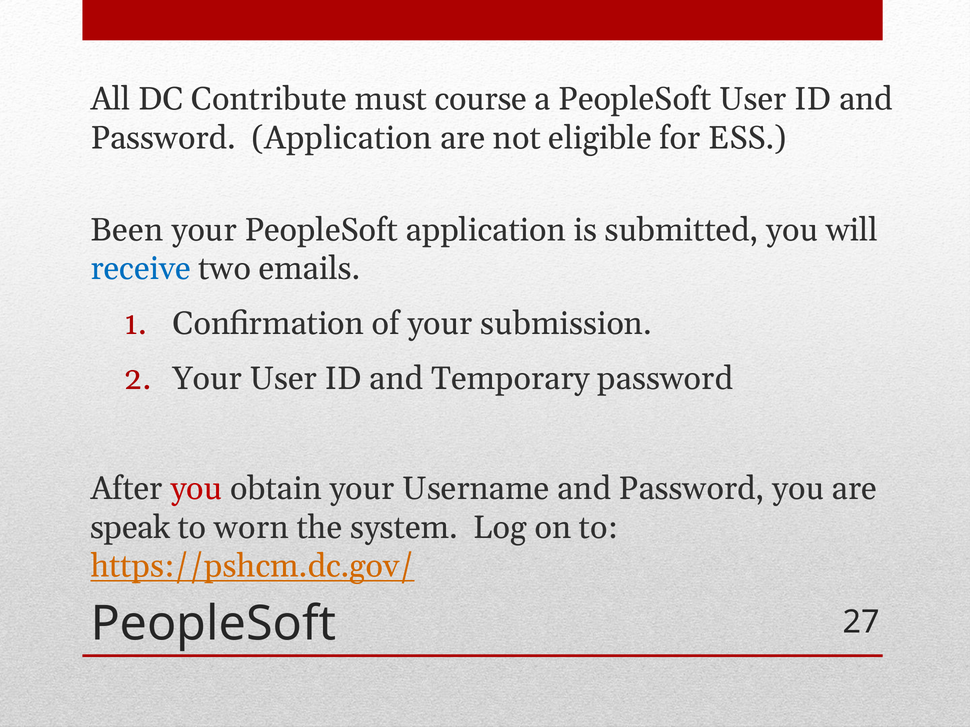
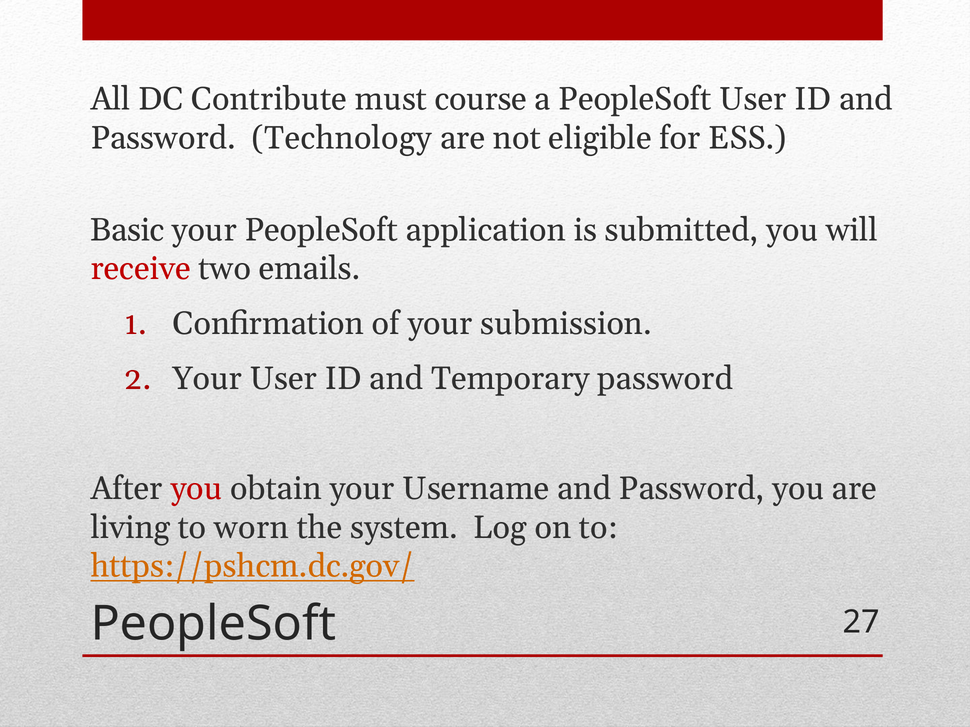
Password Application: Application -> Technology
Been: Been -> Basic
receive colour: blue -> red
speak: speak -> living
